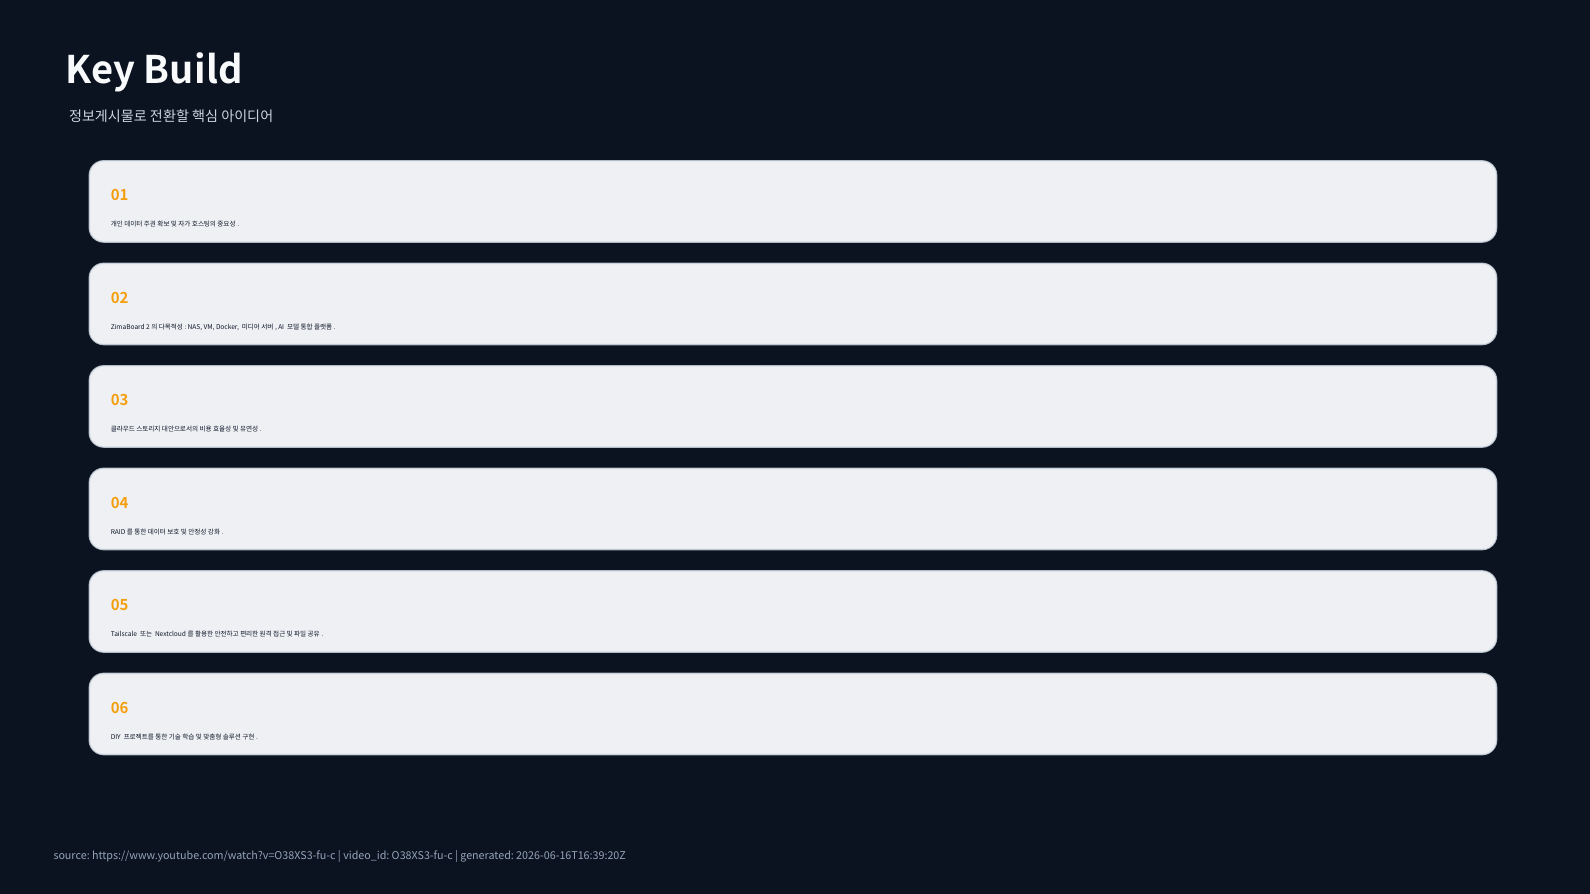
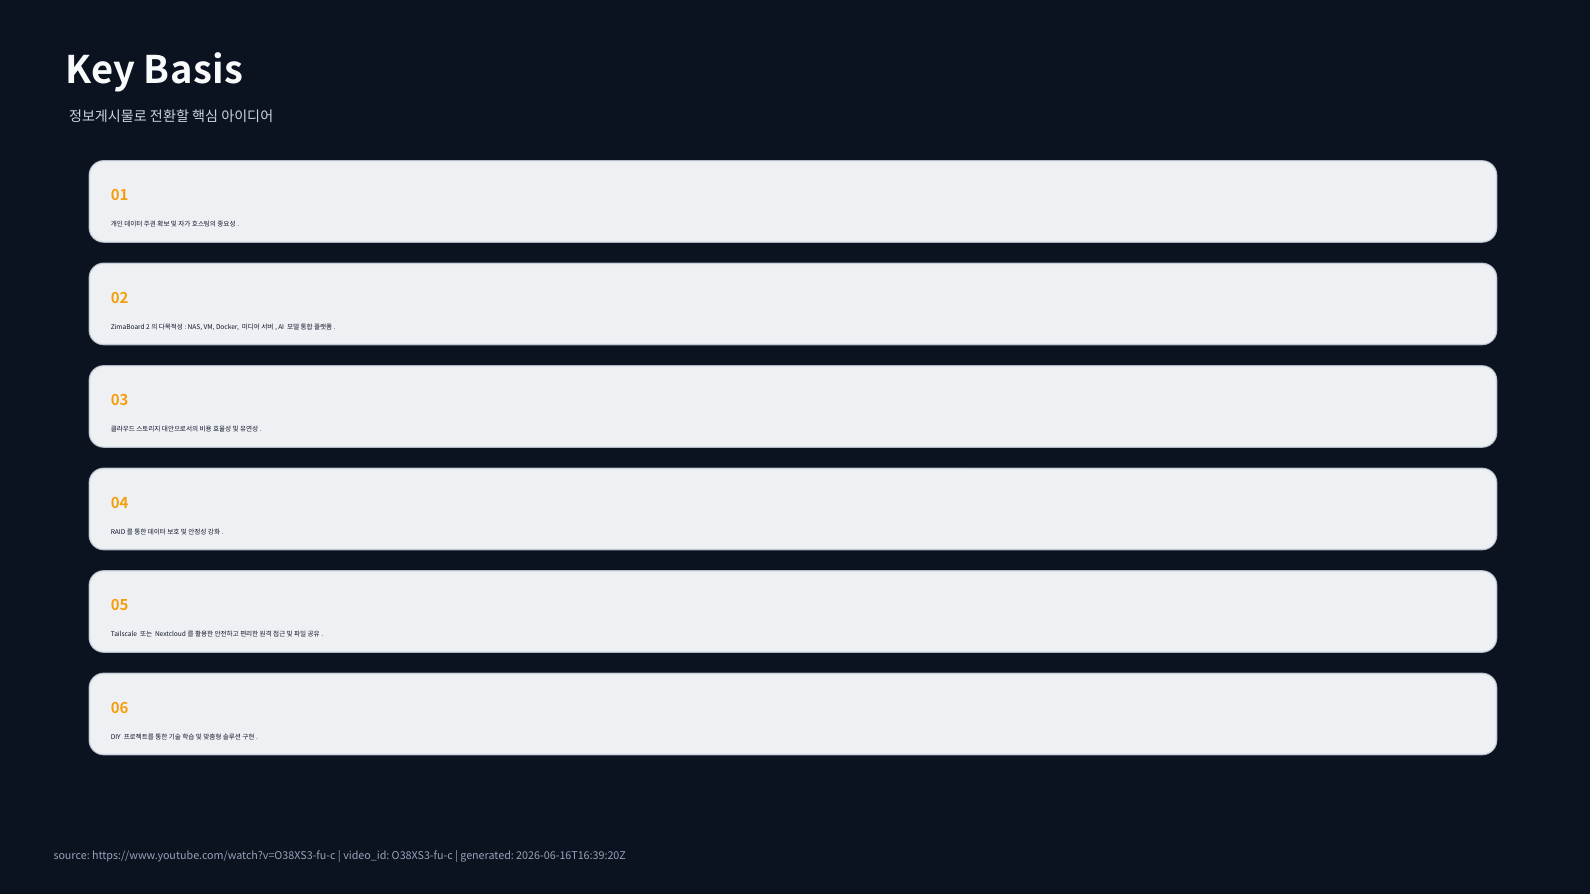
Build: Build -> Basis
